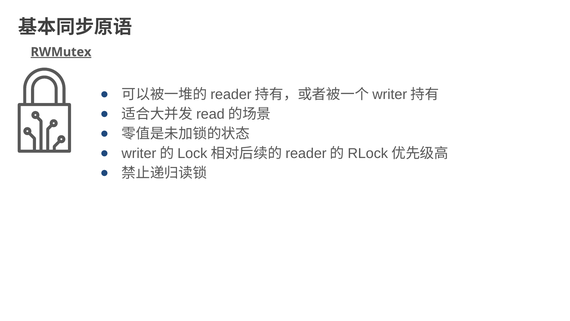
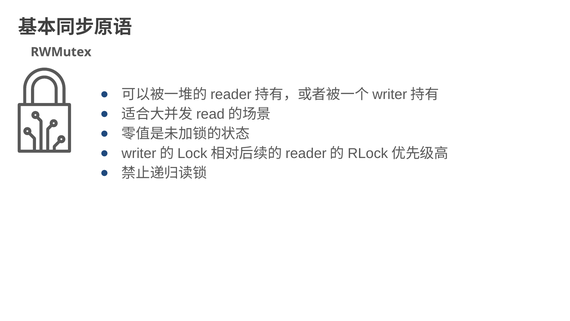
RWMutex underline: present -> none
